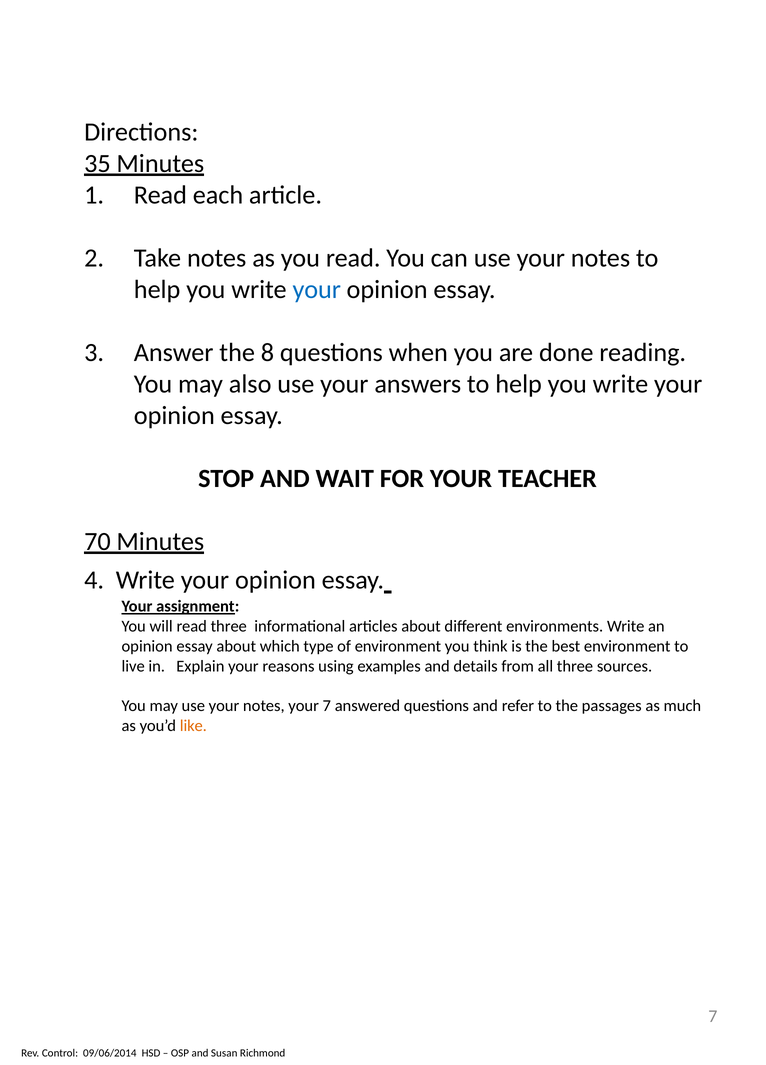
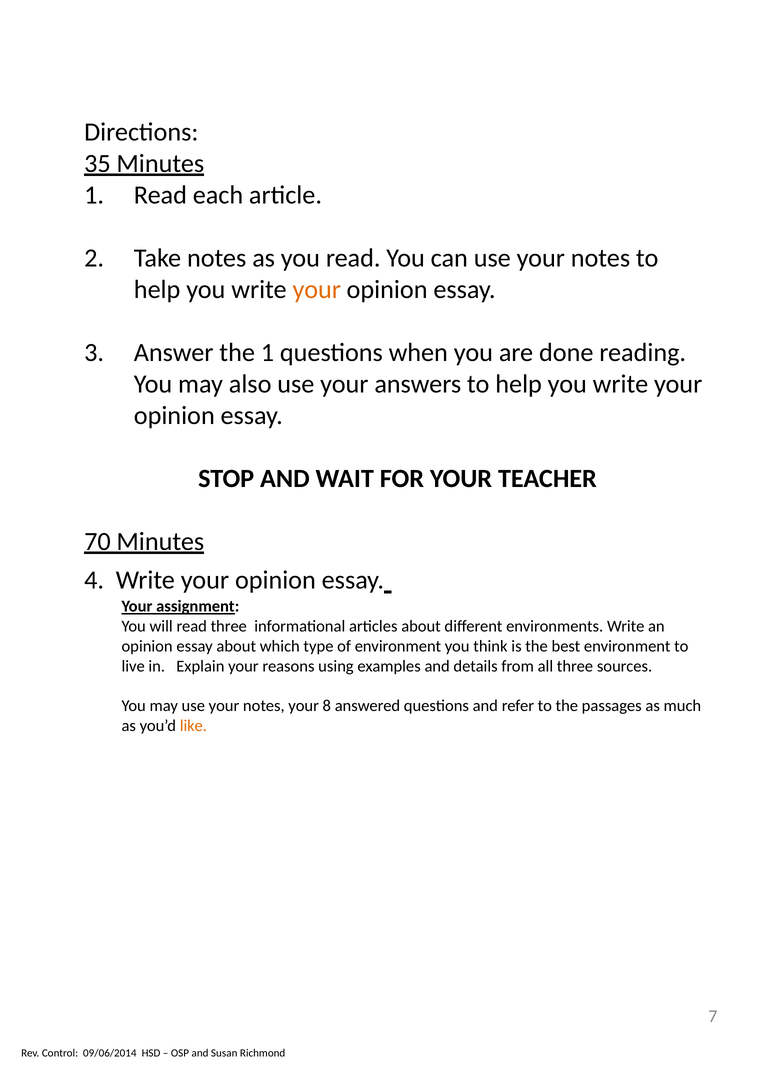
your at (317, 289) colour: blue -> orange
the 8: 8 -> 1
your 7: 7 -> 8
